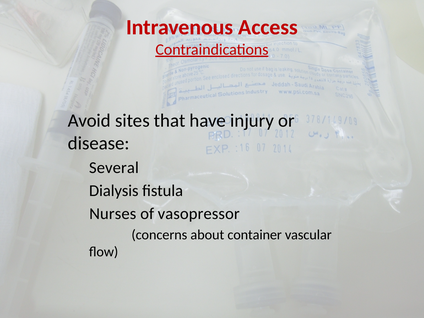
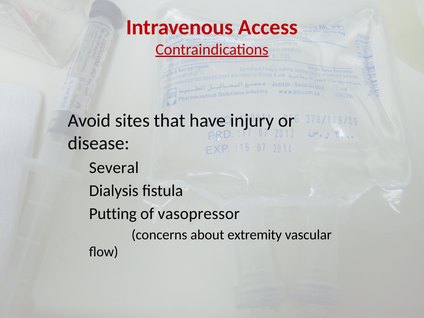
Nurses: Nurses -> Putting
container: container -> extremity
